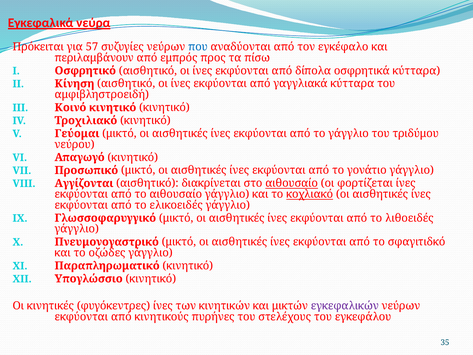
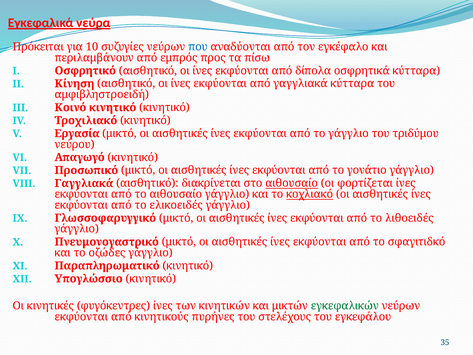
57: 57 -> 10
Γεύομαι: Γεύομαι -> Εργασία
Αγγίζονται at (84, 183): Αγγίζονται -> Γαγγλιακά
εγκεφαλικών colour: purple -> green
